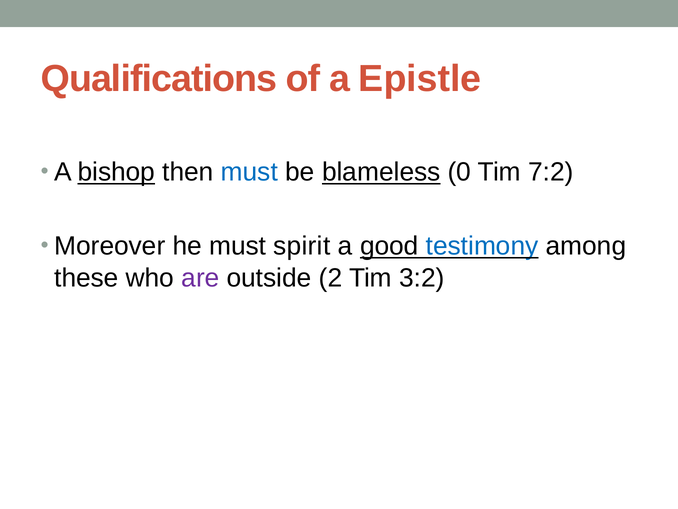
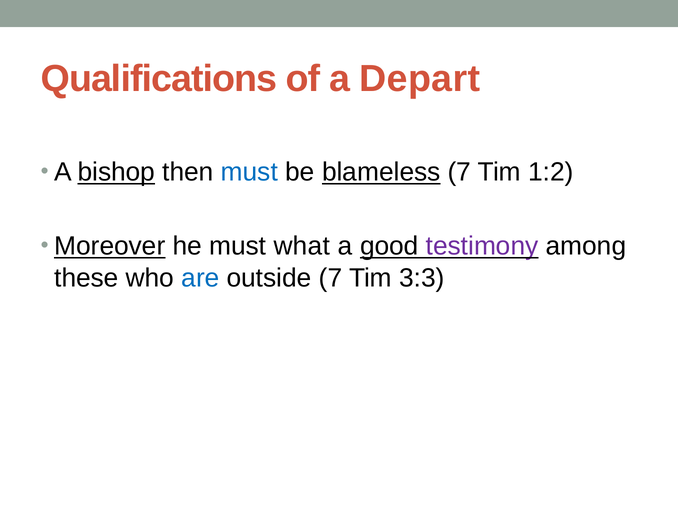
Epistle: Epistle -> Depart
blameless 0: 0 -> 7
7:2: 7:2 -> 1:2
Moreover underline: none -> present
spirit: spirit -> what
testimony colour: blue -> purple
are colour: purple -> blue
outside 2: 2 -> 7
3:2: 3:2 -> 3:3
